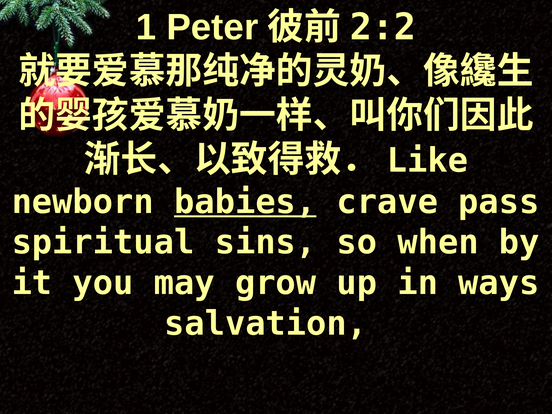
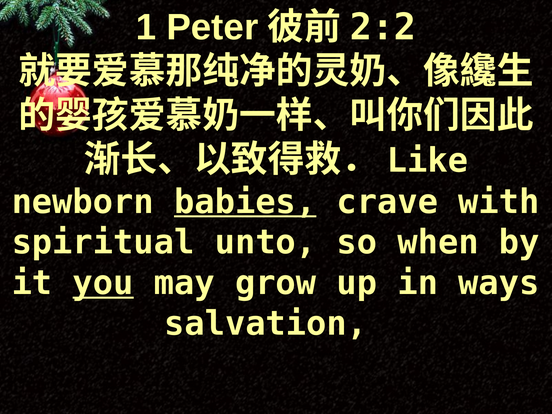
pass: pass -> with
sins: sins -> unto
you underline: none -> present
